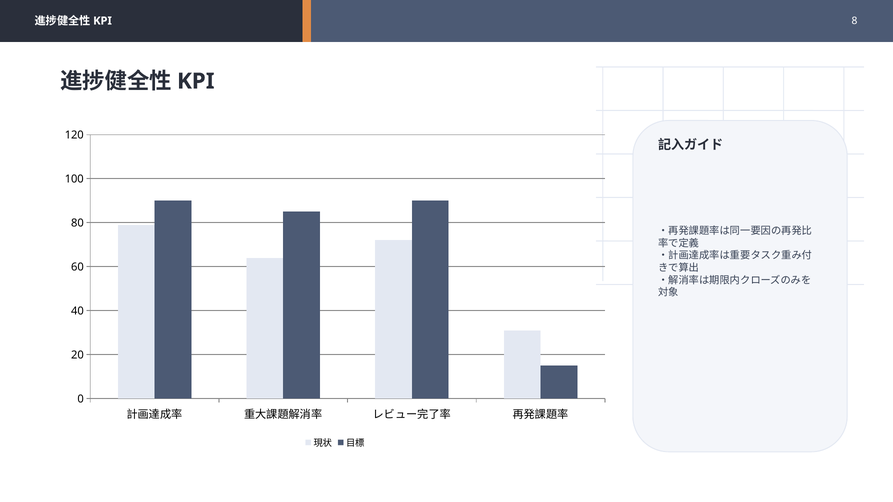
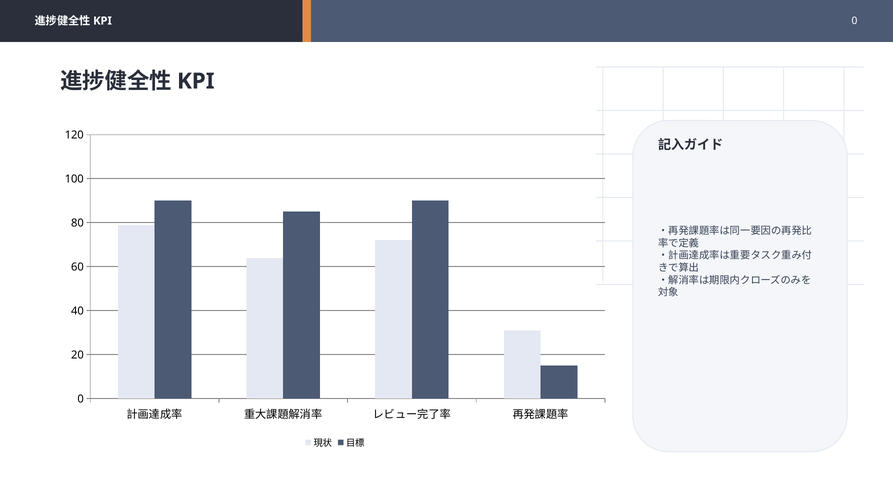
8 at (855, 21): 8 -> 0
